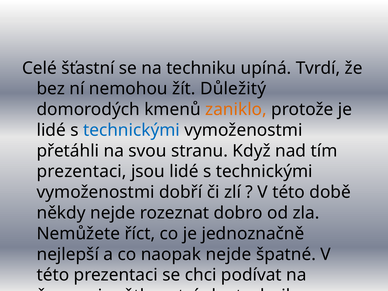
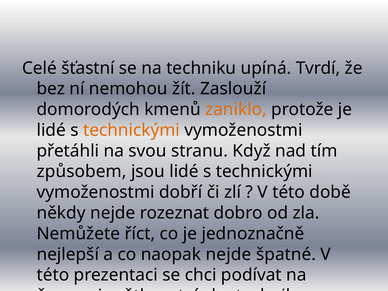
Důležitý: Důležitý -> Zaslouží
technickými at (132, 130) colour: blue -> orange
prezentaci at (82, 172): prezentaci -> způsobem
